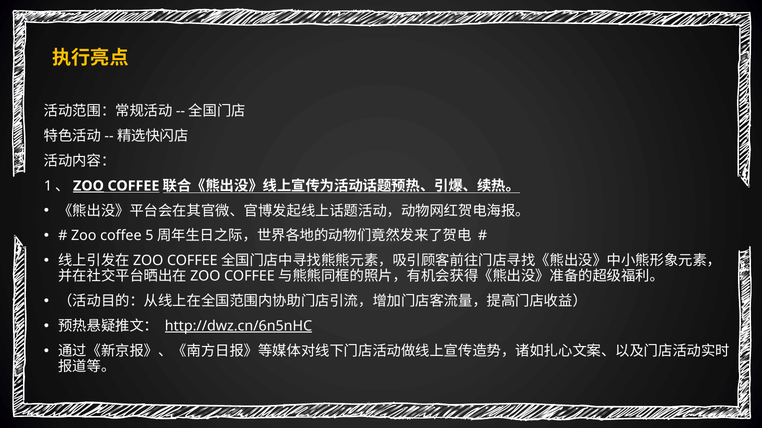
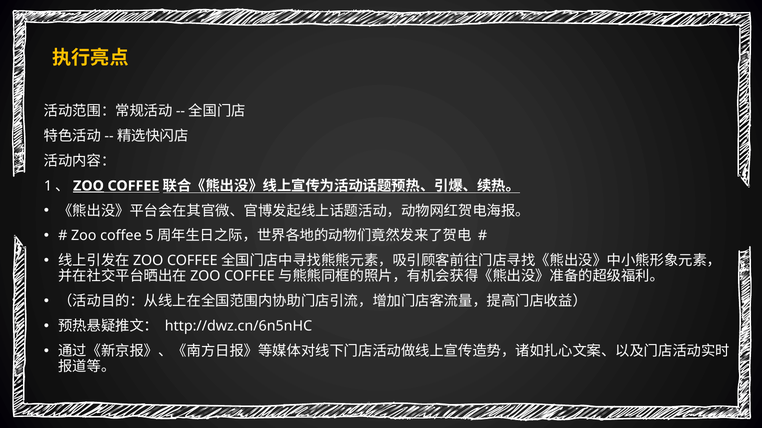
http://dwz.cn/6n5nHC underline: present -> none
